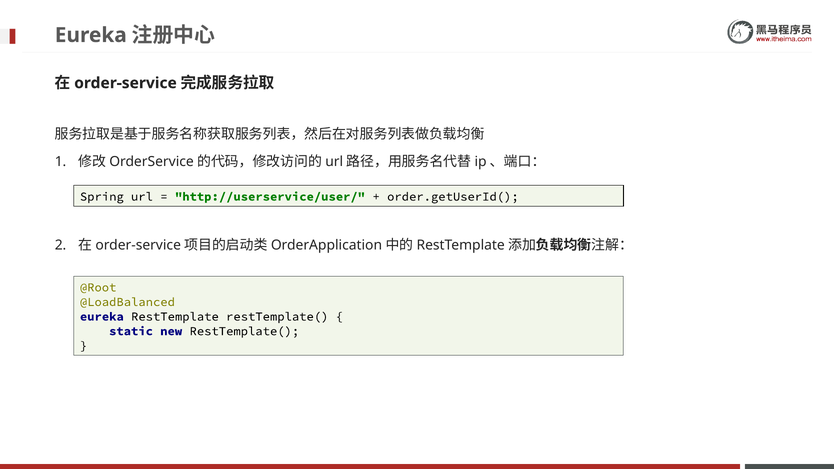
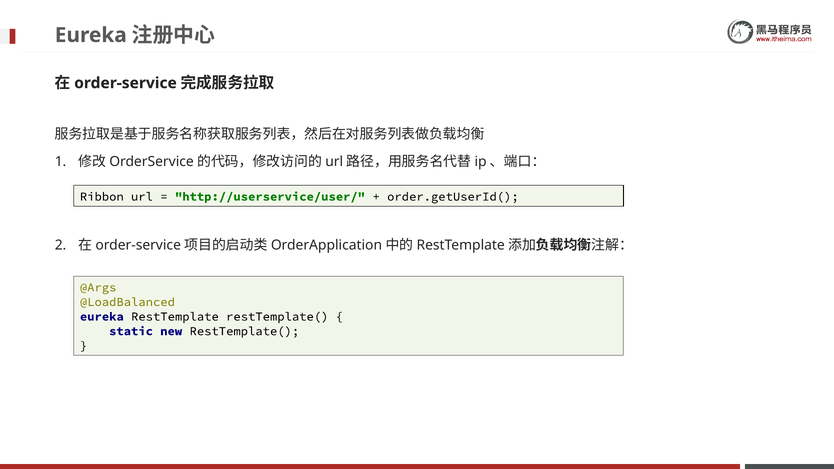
Spring: Spring -> Ribbon
@Root: @Root -> @Args
